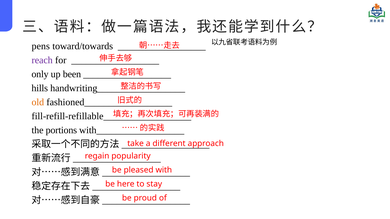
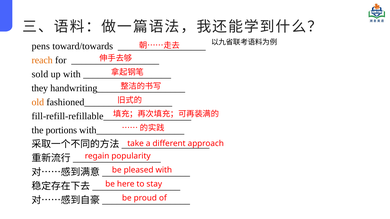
reach colour: purple -> orange
only: only -> sold
up been: been -> with
hills: hills -> they
